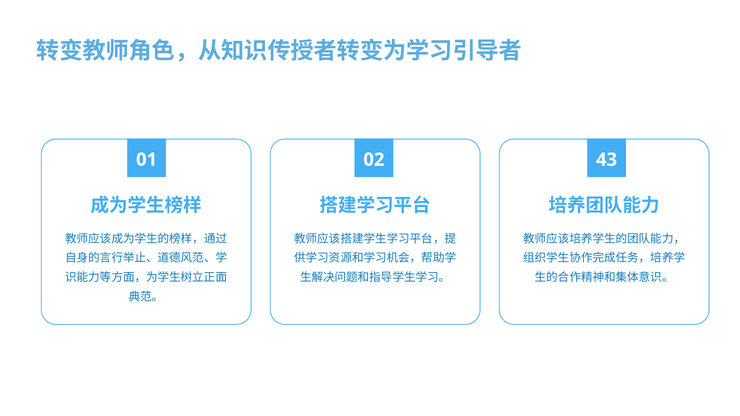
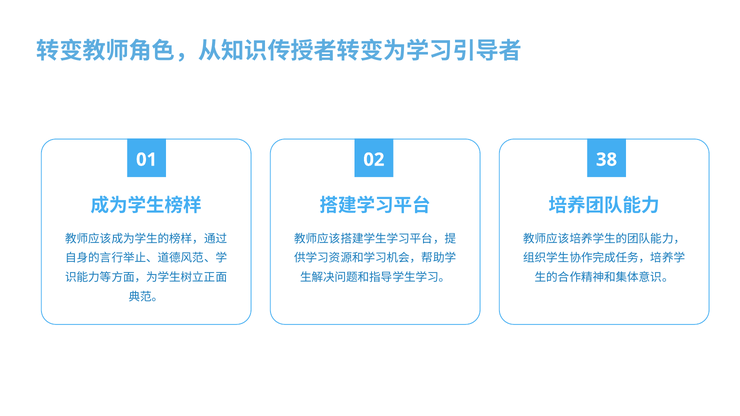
43: 43 -> 38
